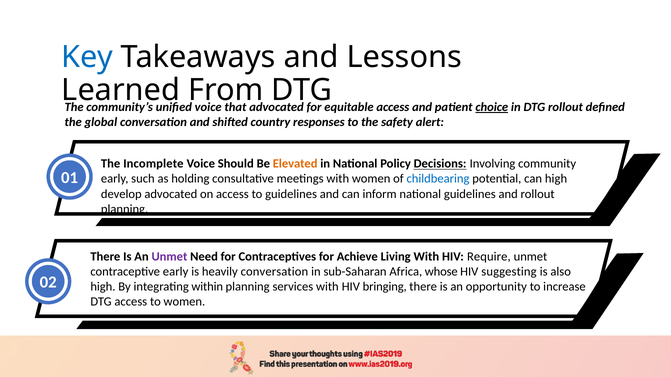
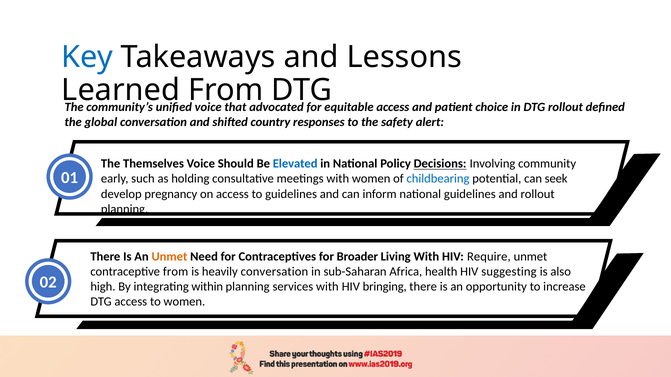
choice underline: present -> none
Incomplete: Incomplete -> Themselves
Elevated colour: orange -> blue
can high: high -> seek
develop advocated: advocated -> pregnancy
Unmet at (169, 257) colour: purple -> orange
Achieve: Achieve -> Broader
contraceptive early: early -> from
whose: whose -> health
